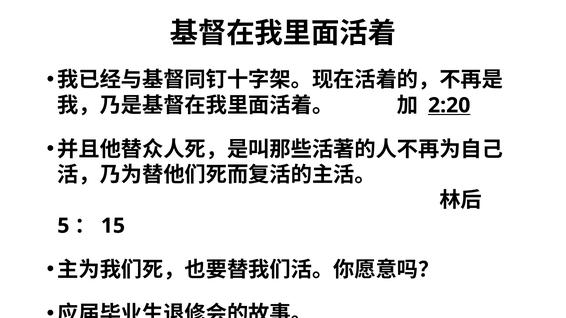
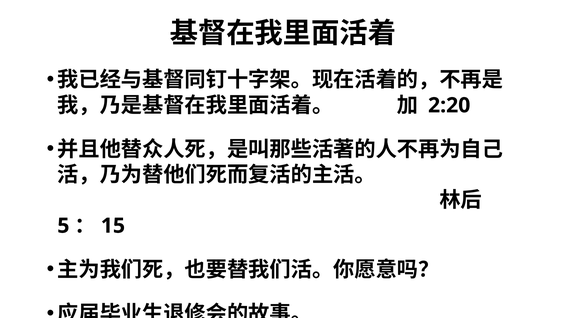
2:20 underline: present -> none
